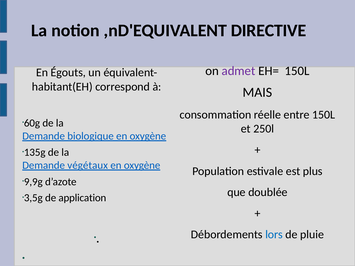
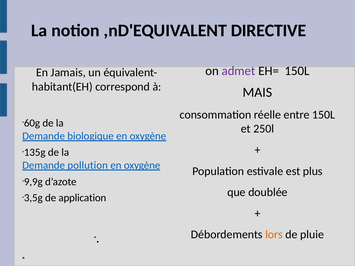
Égouts: Égouts -> Jamais
végétaux: végétaux -> pollution
lors colour: blue -> orange
